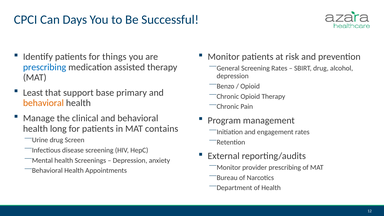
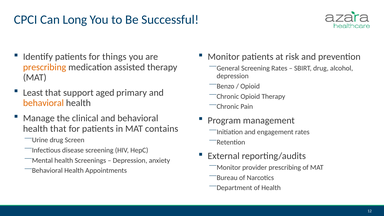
Days: Days -> Long
prescribing at (45, 67) colour: blue -> orange
base: base -> aged
health long: long -> that
